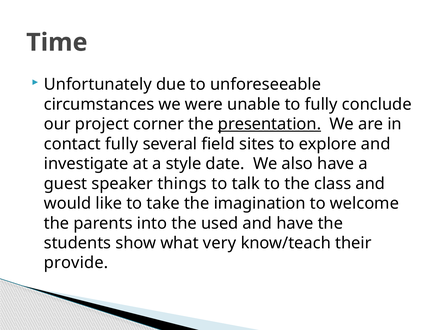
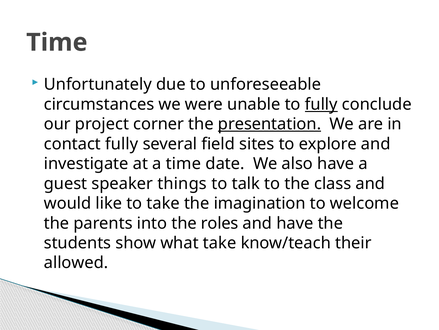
fully at (321, 104) underline: none -> present
a style: style -> time
used: used -> roles
what very: very -> take
provide: provide -> allowed
